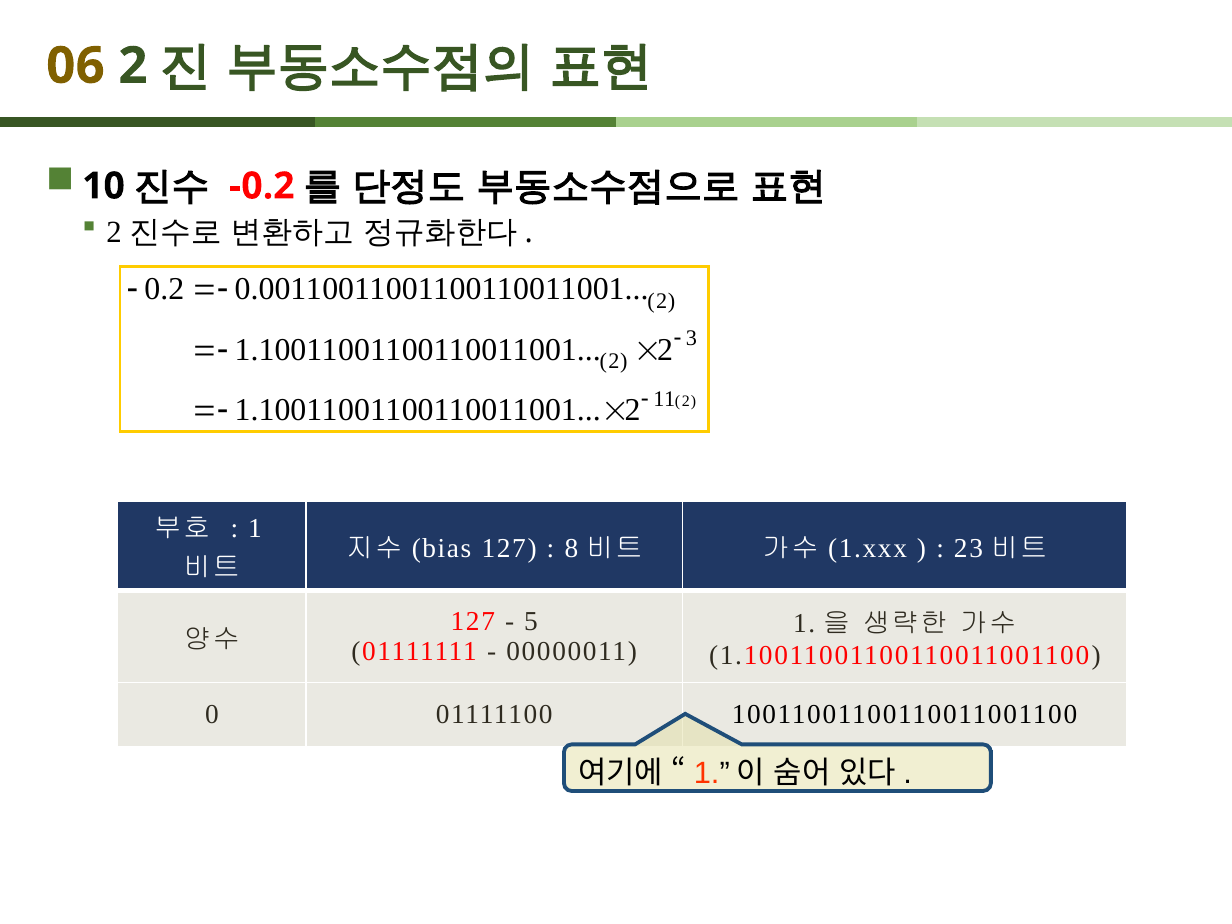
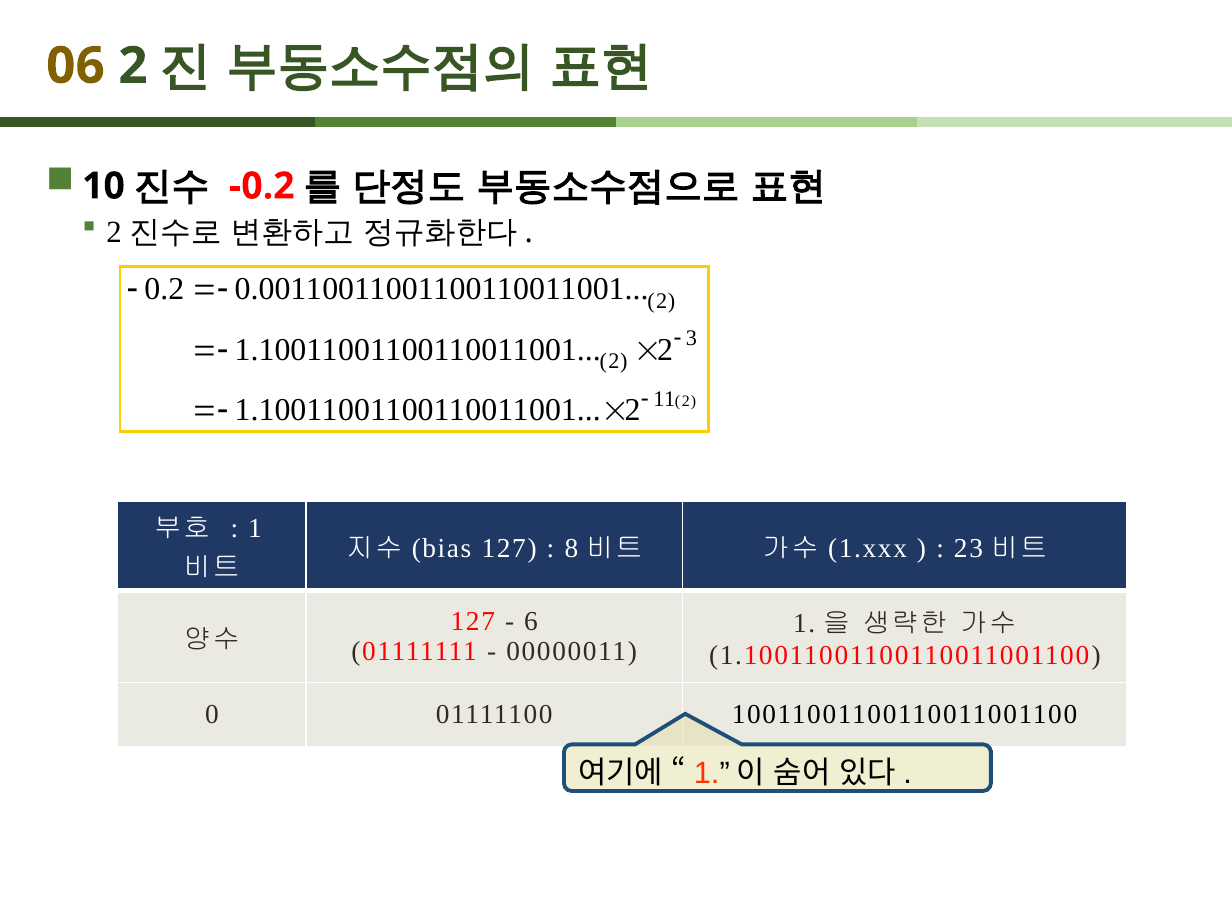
5: 5 -> 6
